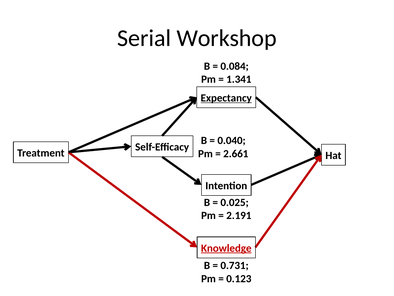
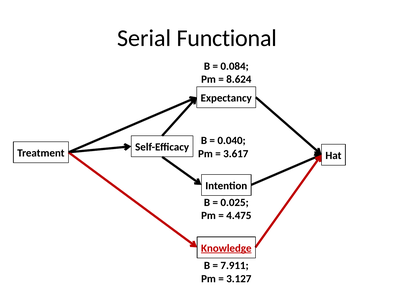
Workshop: Workshop -> Functional
1.341: 1.341 -> 8.624
Expectancy underline: present -> none
2.661: 2.661 -> 3.617
2.191: 2.191 -> 4.475
0.731: 0.731 -> 7.911
0.123: 0.123 -> 3.127
